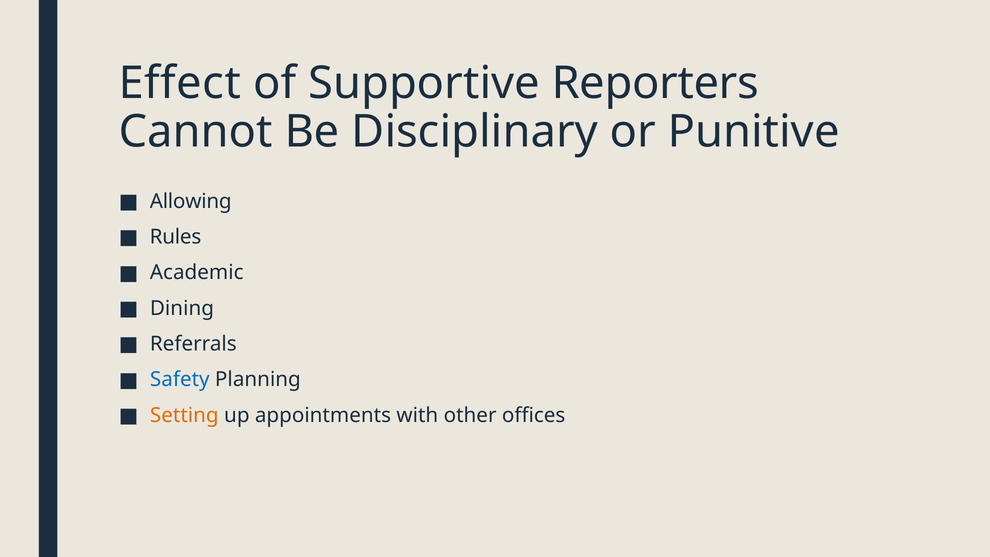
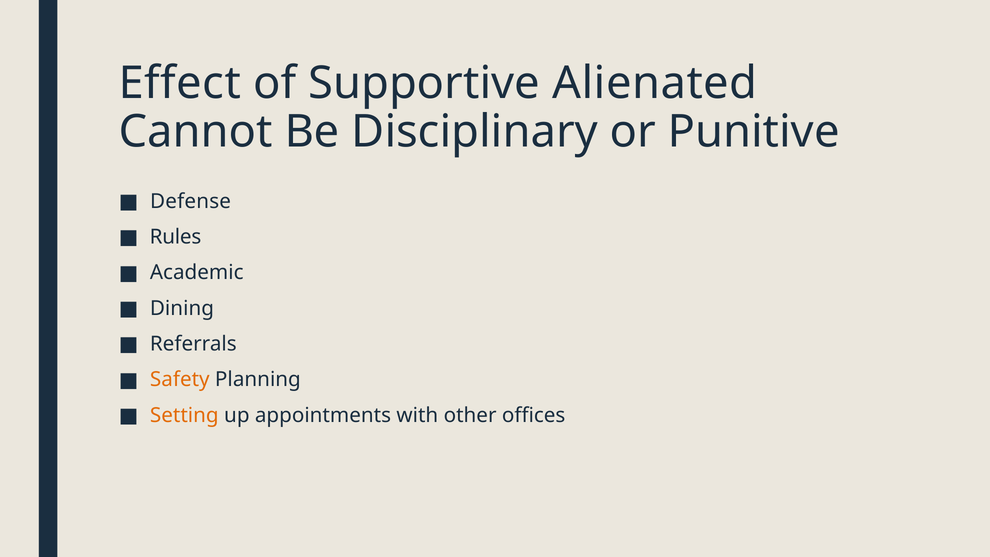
Reporters: Reporters -> Alienated
Allowing: Allowing -> Defense
Safety colour: blue -> orange
